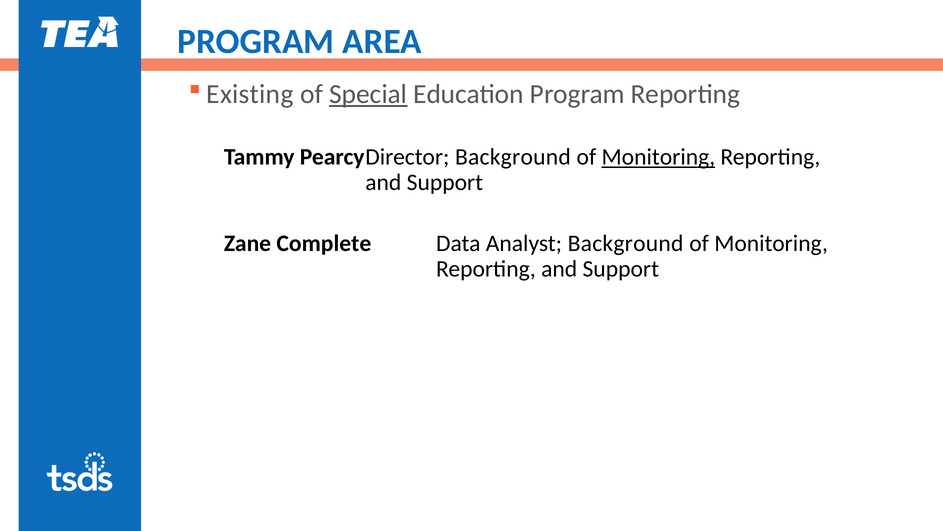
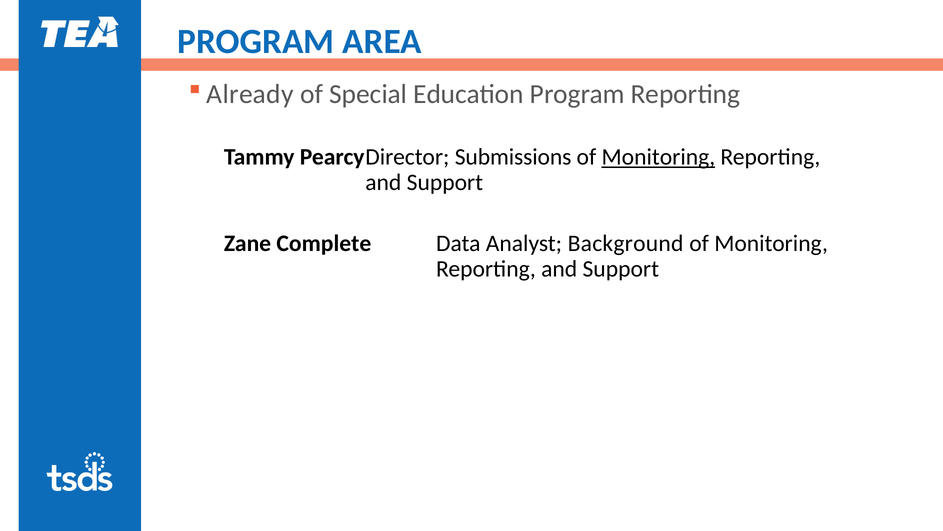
Existing: Existing -> Already
Special underline: present -> none
Background at (513, 157): Background -> Submissions
